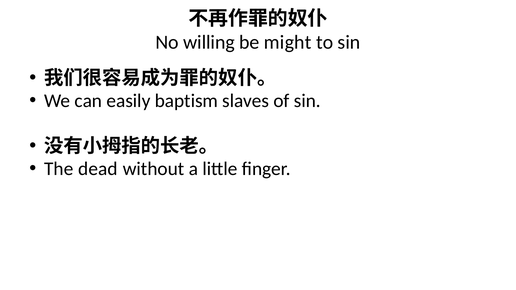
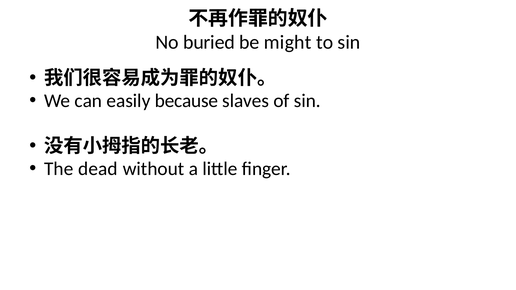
willing: willing -> buried
baptism: baptism -> because
